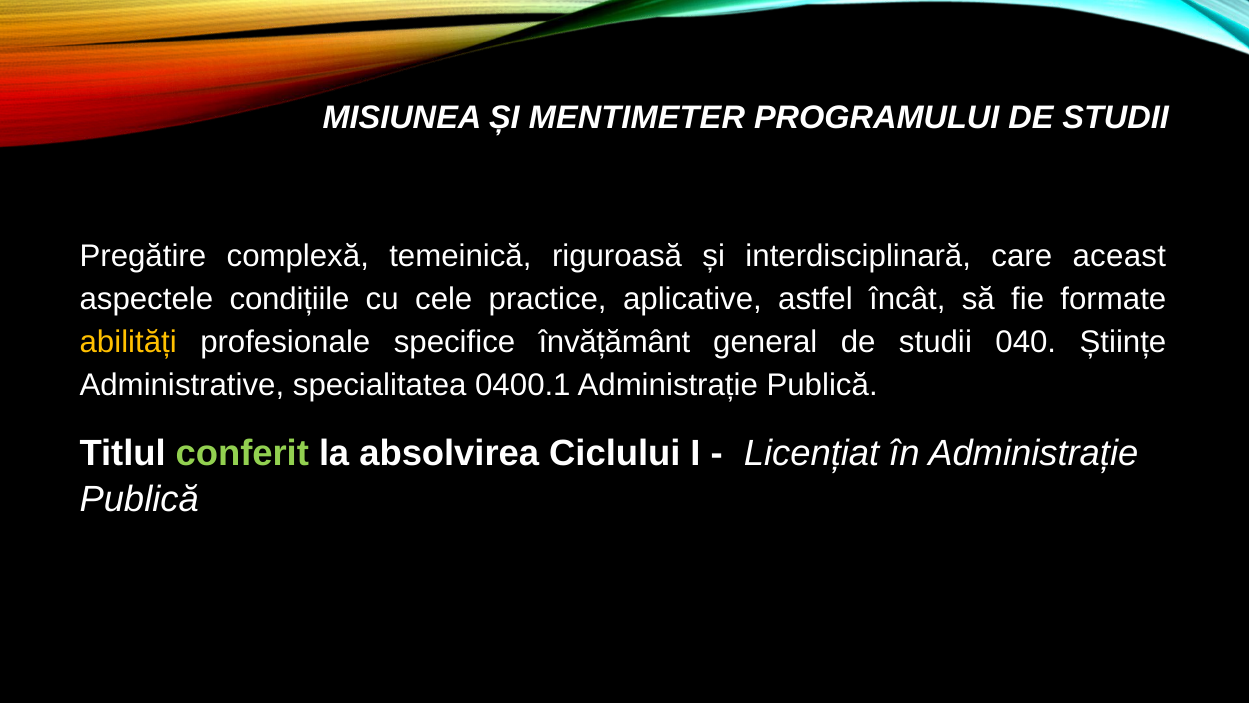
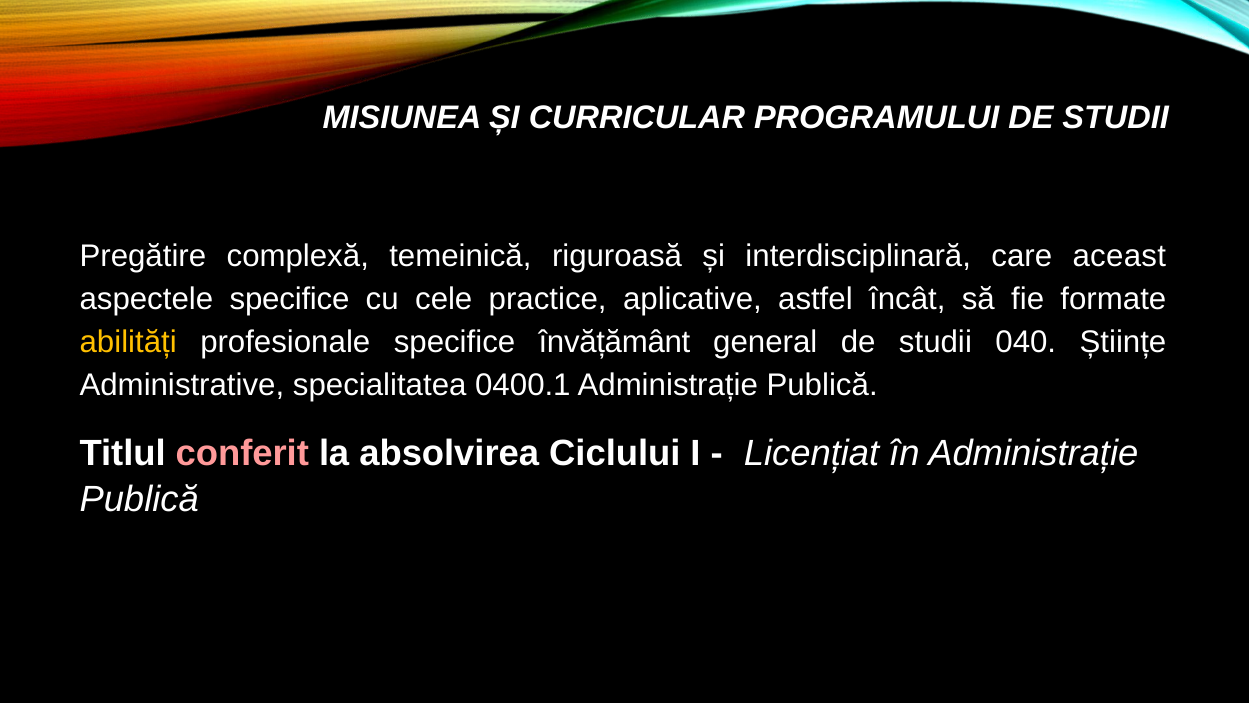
MENTIMETER: MENTIMETER -> CURRICULAR
aspectele condițiile: condițiile -> specifice
conferit colour: light green -> pink
